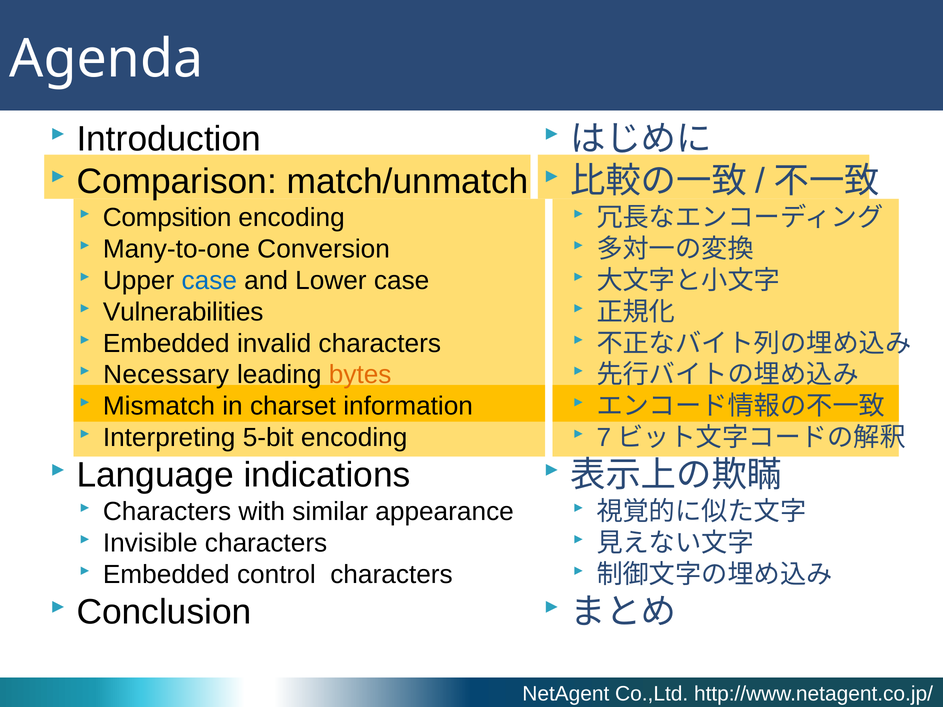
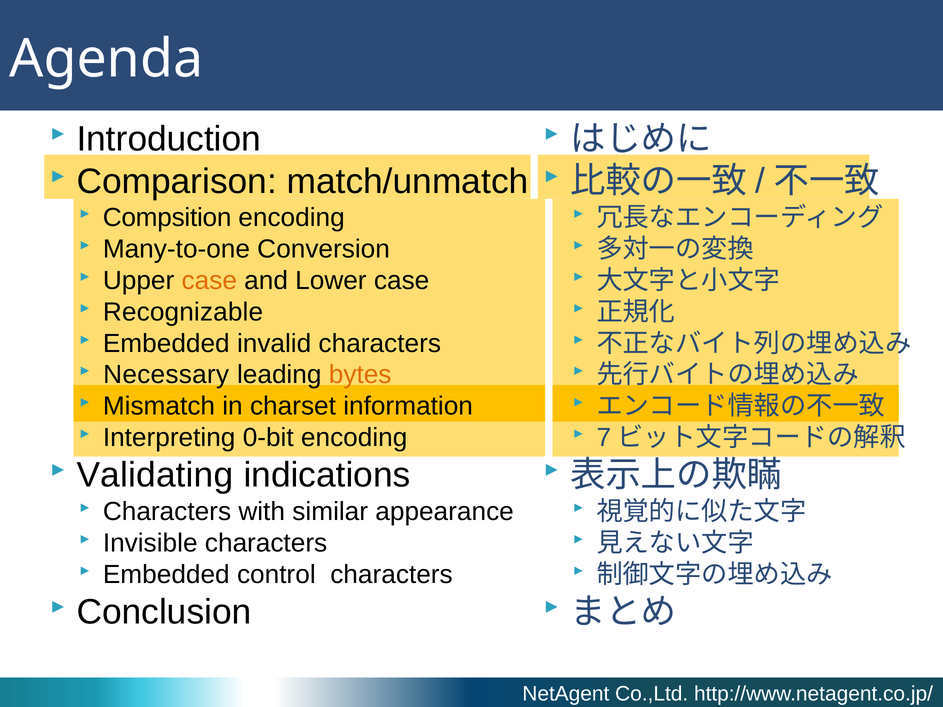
case at (209, 281) colour: blue -> orange
Vulnerabilities: Vulnerabilities -> Recognizable
5-bit: 5-bit -> 0-bit
Language: Language -> Validating
